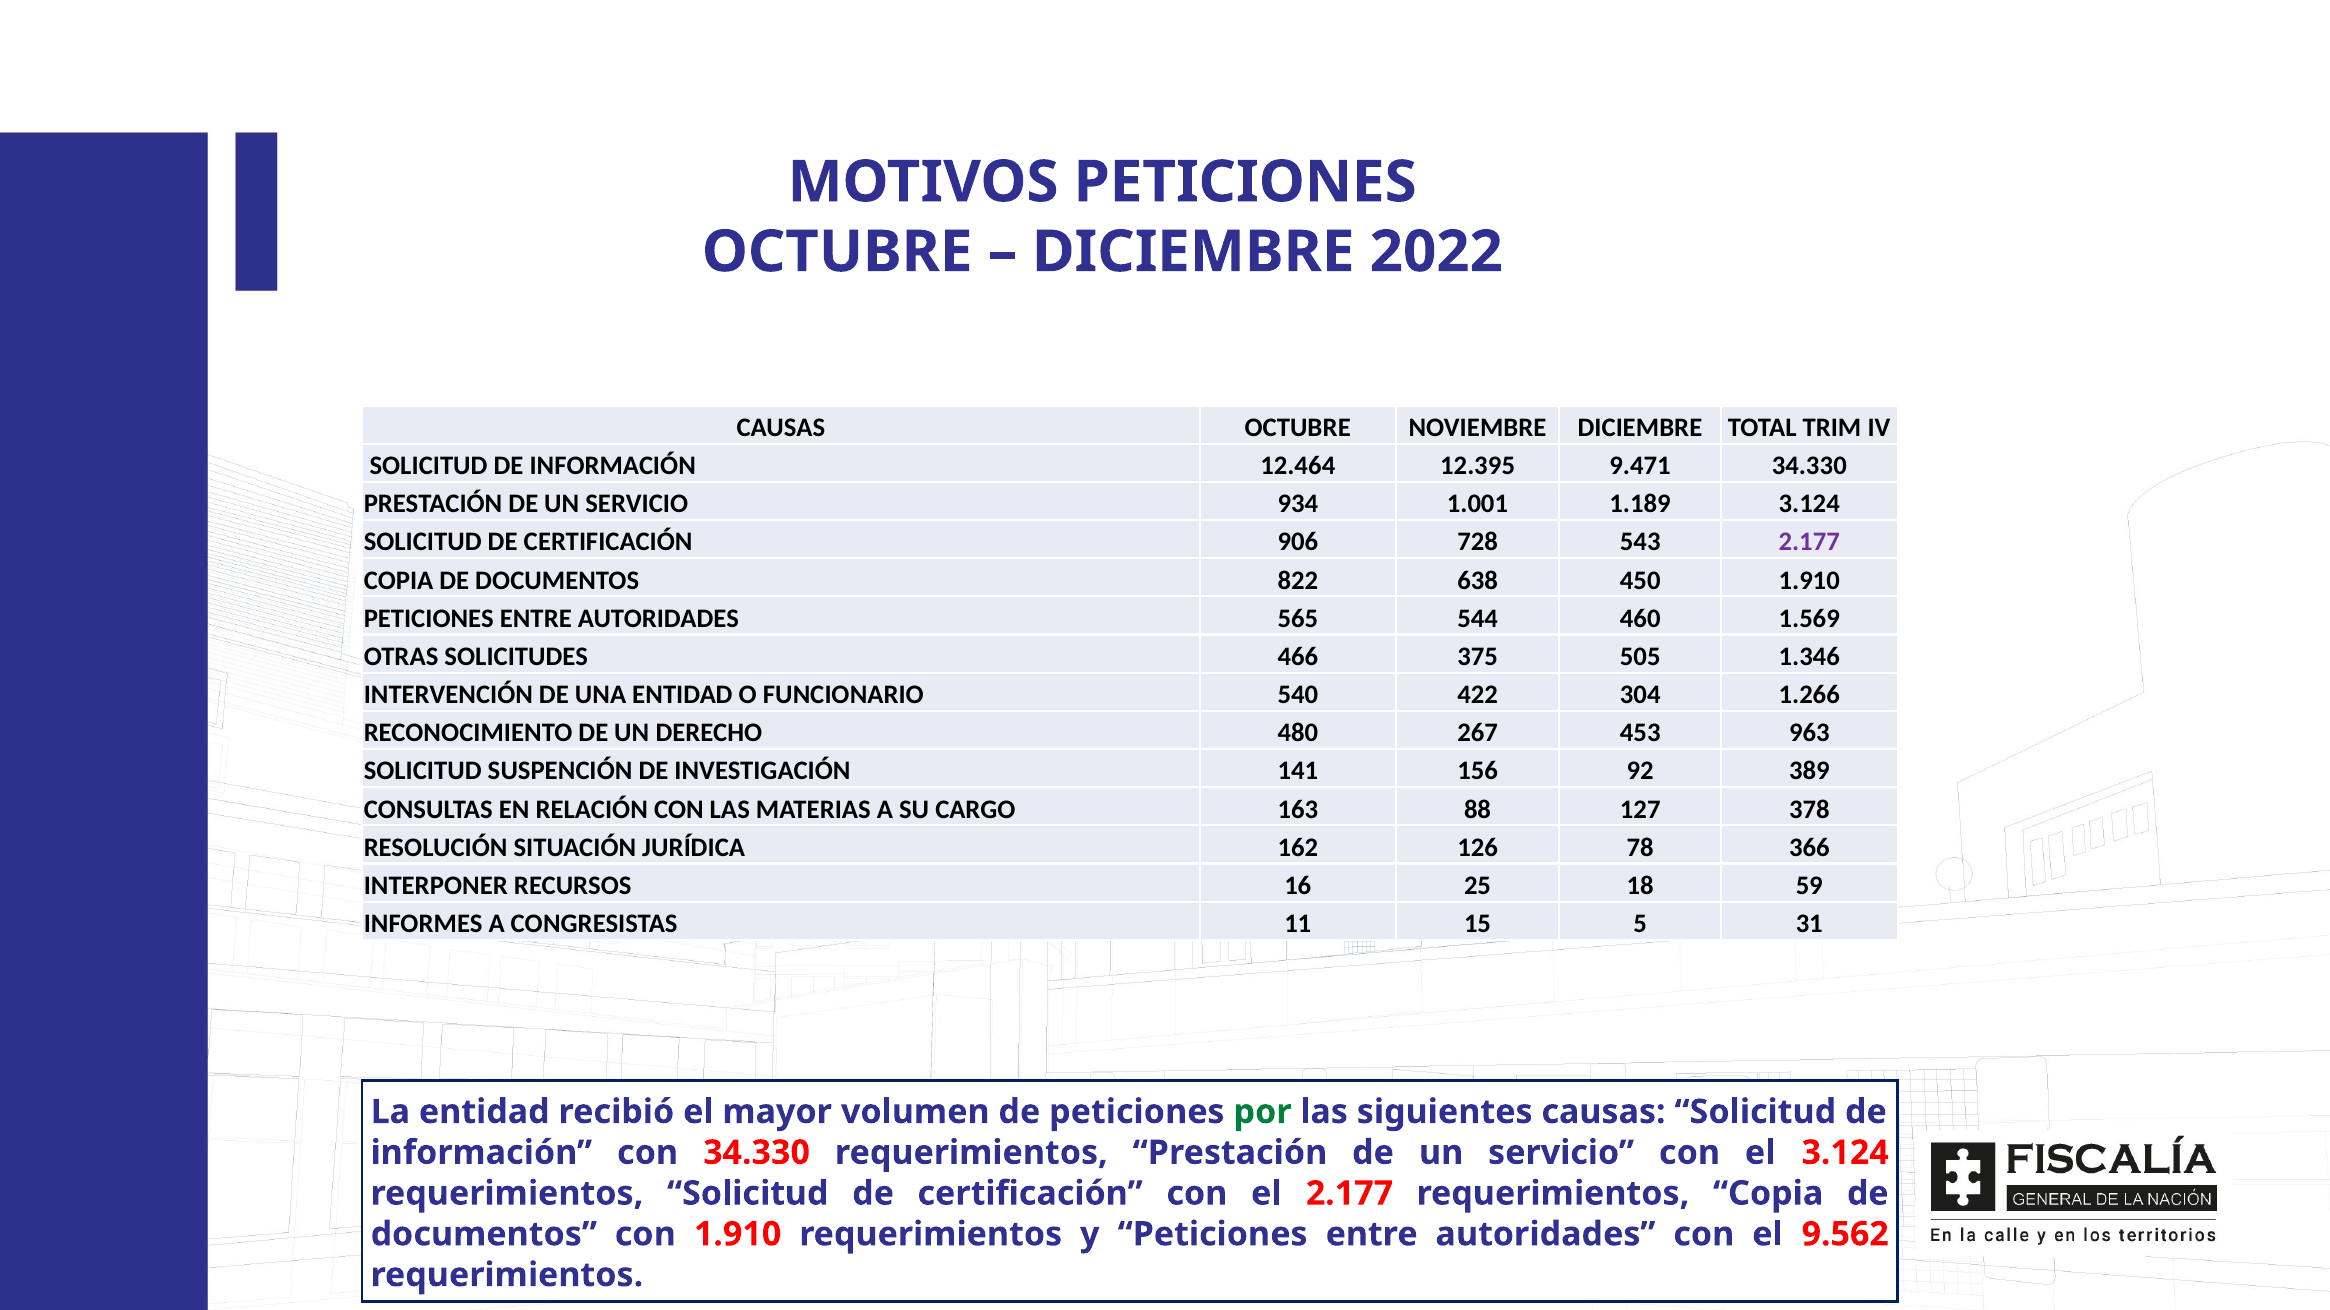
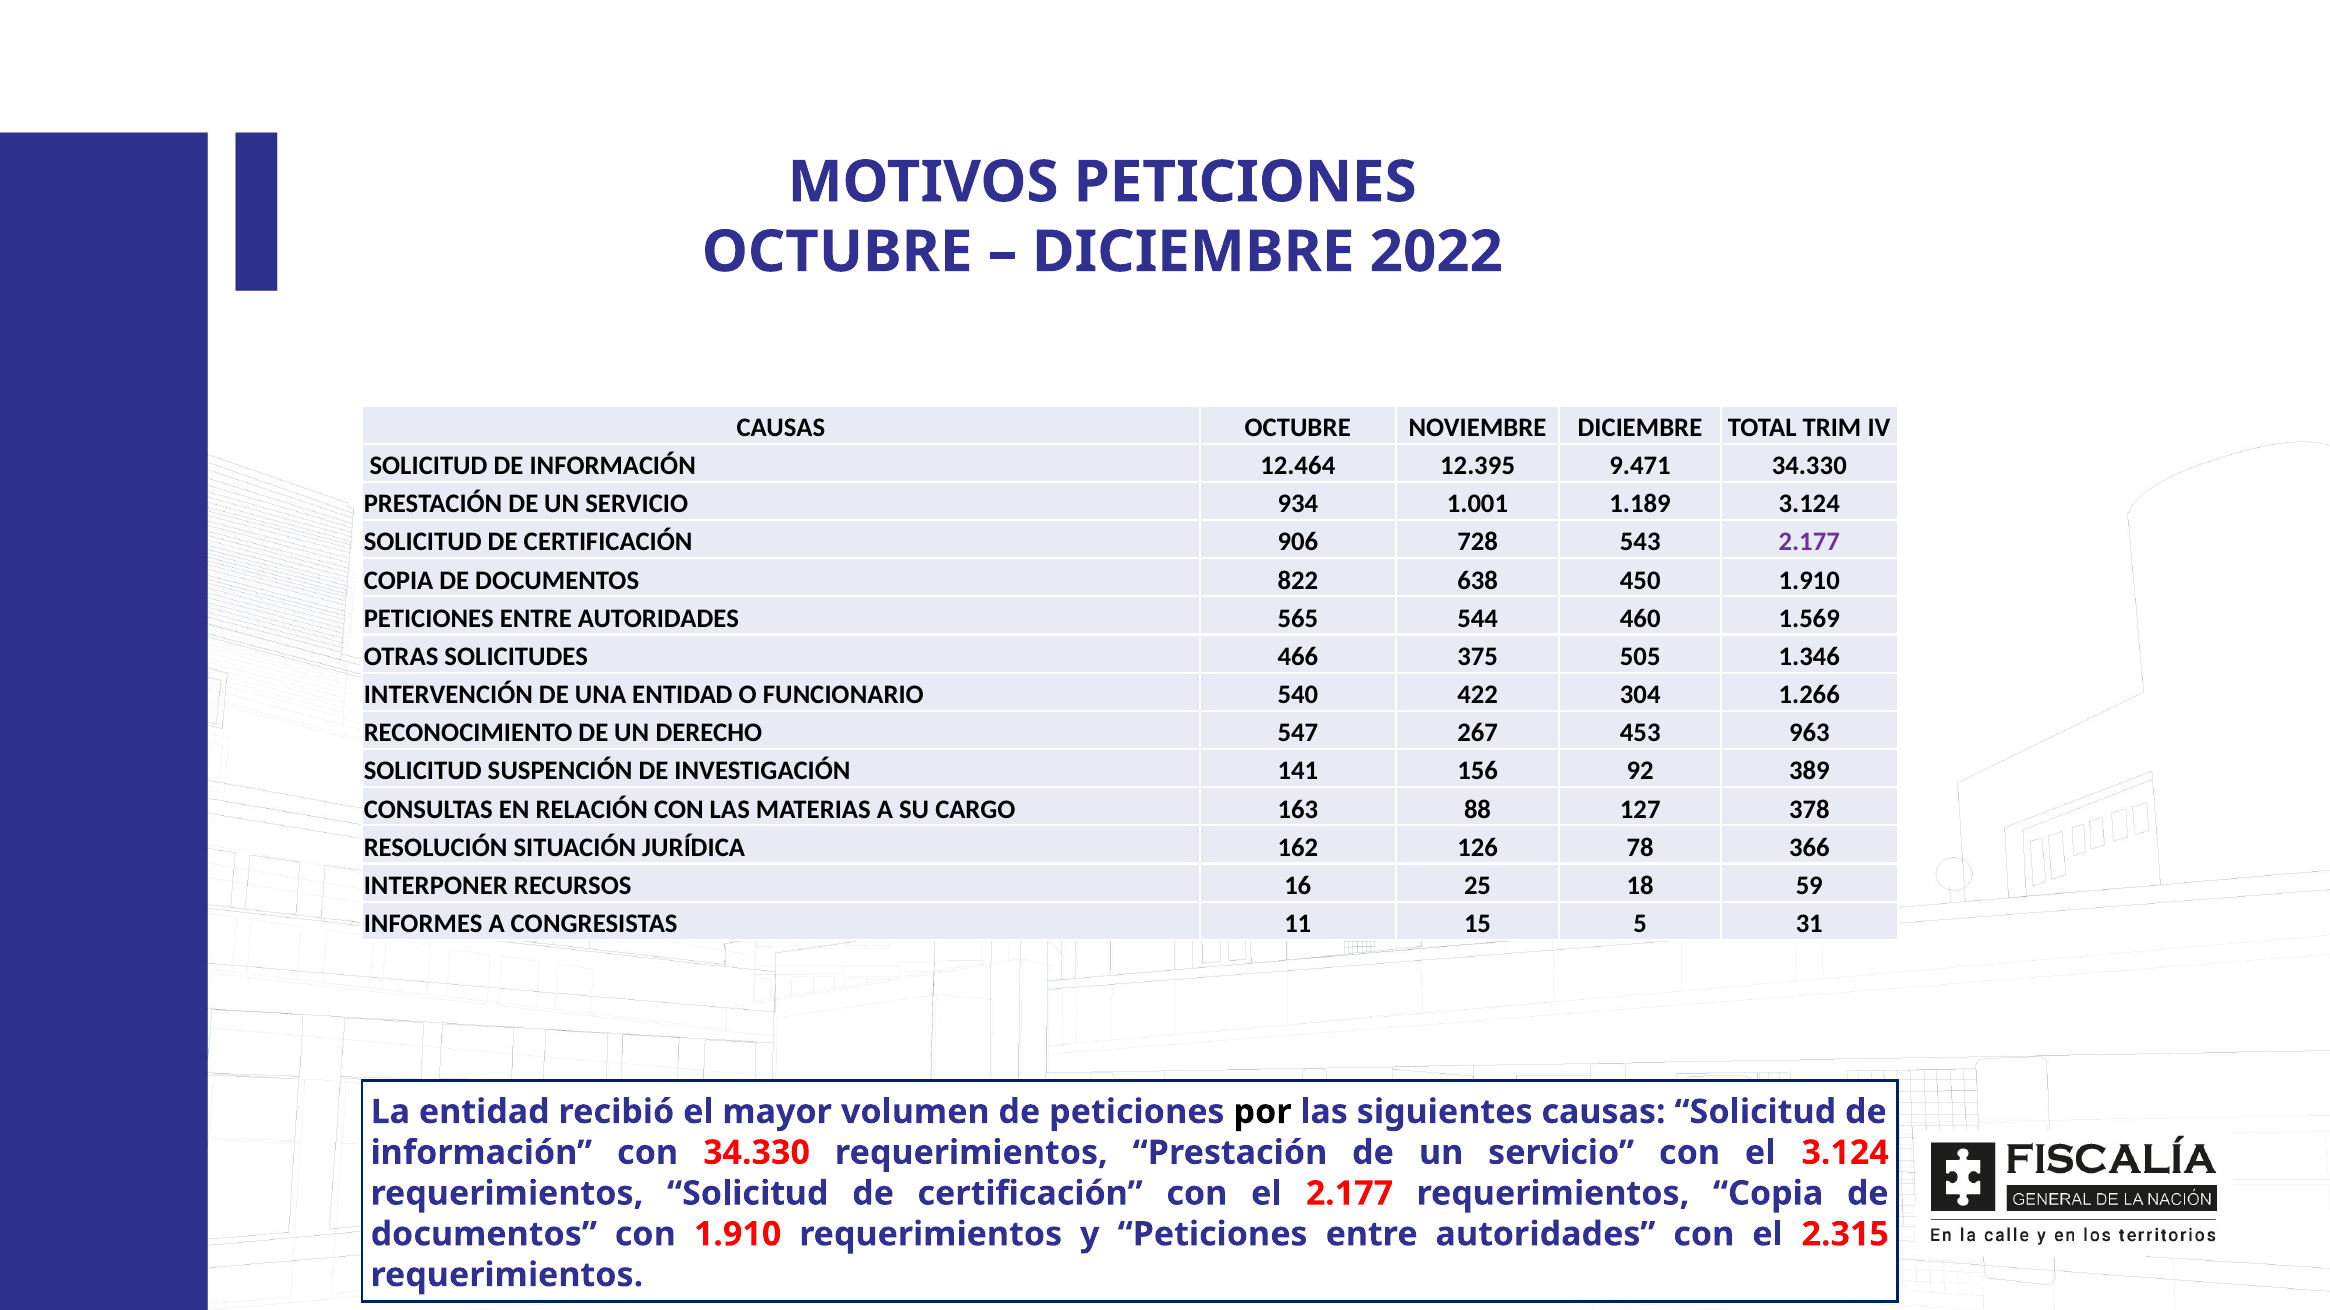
480: 480 -> 547
por colour: green -> black
9.562: 9.562 -> 2.315
